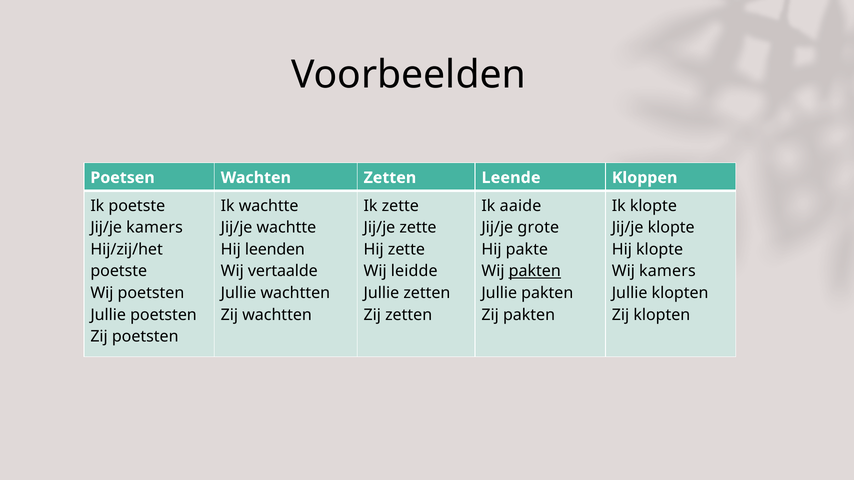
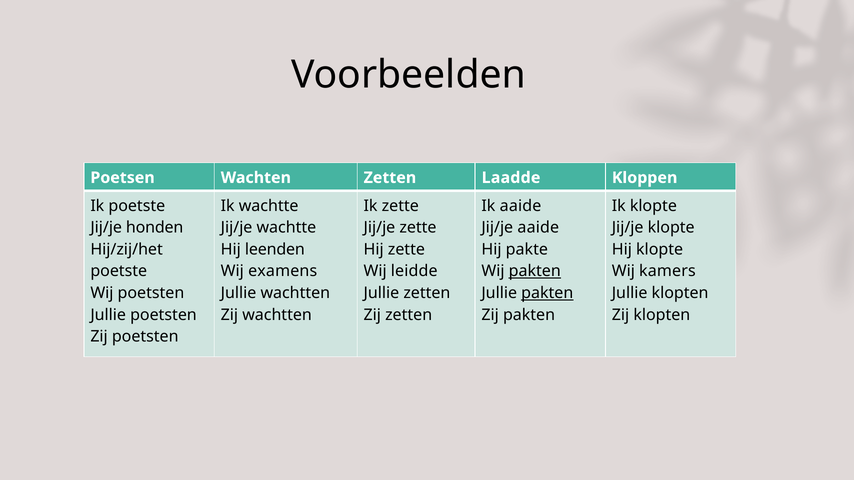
Leende: Leende -> Laadde
Jij/je kamers: kamers -> honden
Jij/je grote: grote -> aaide
vertaalde: vertaalde -> examens
pakten at (547, 293) underline: none -> present
